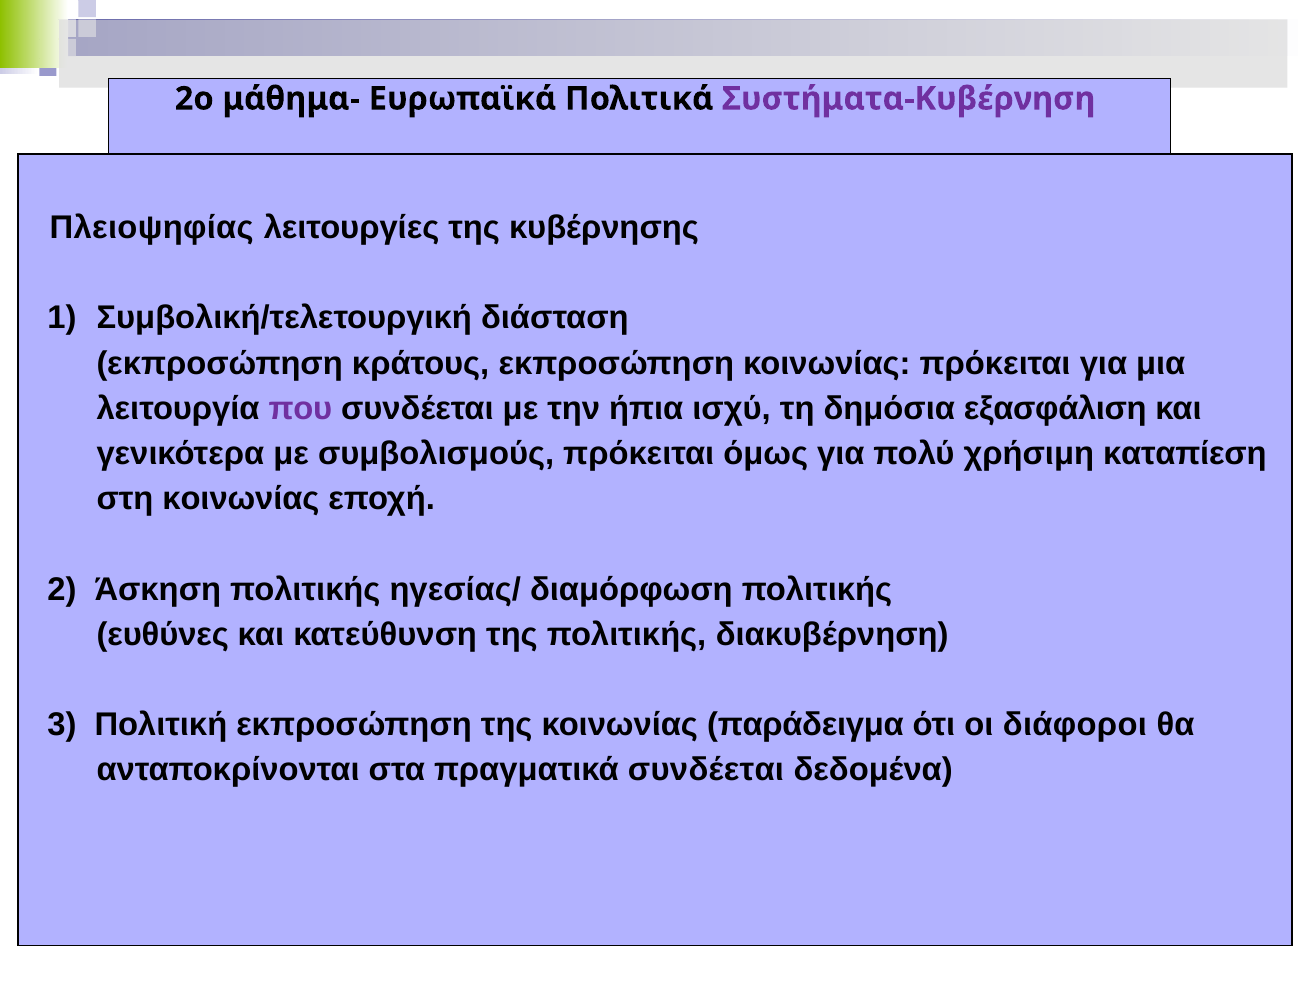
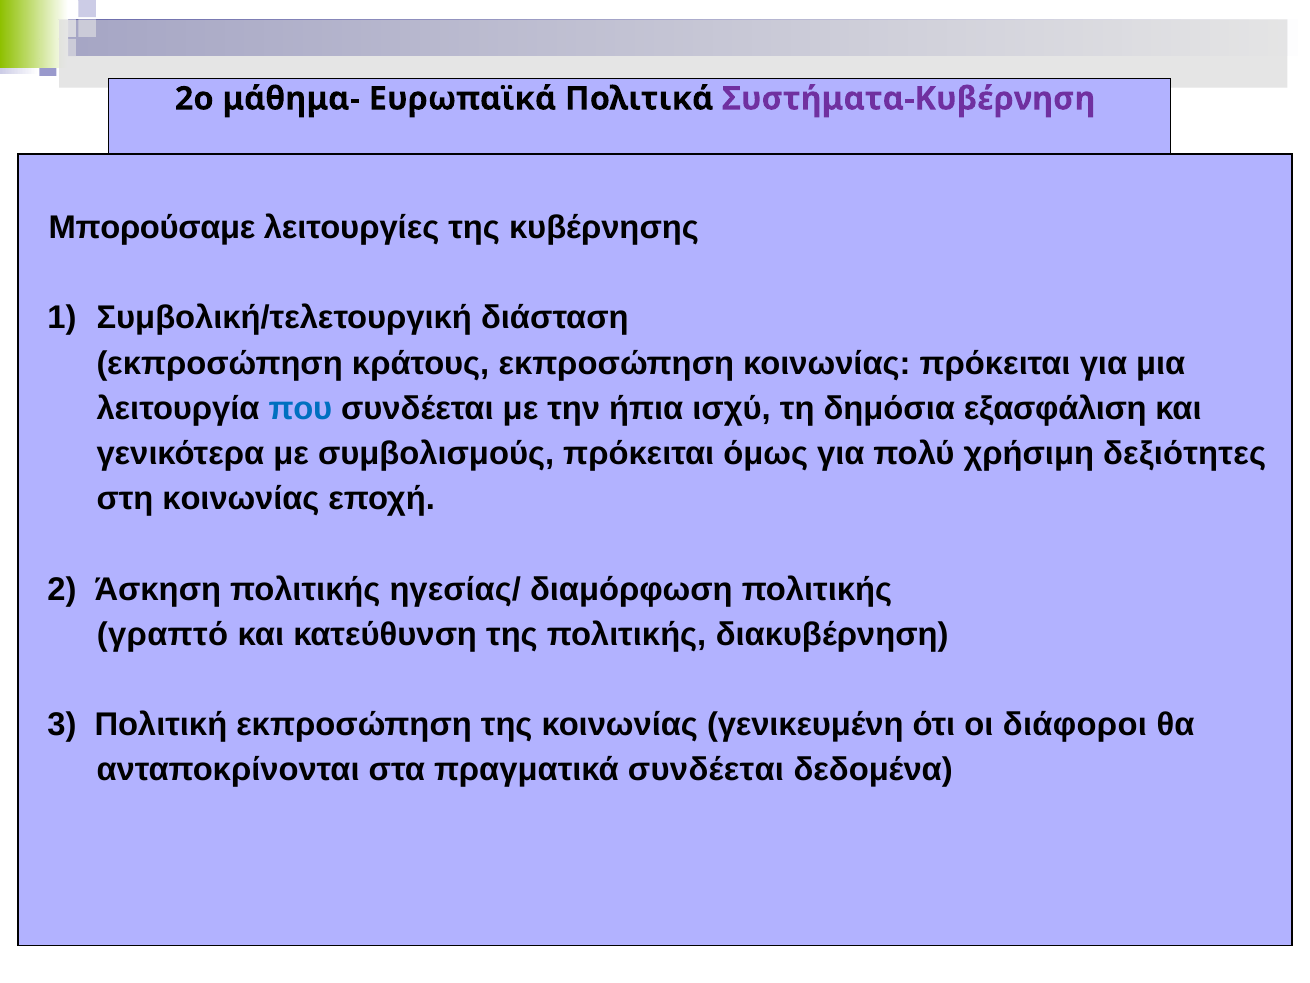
Πλειοψηφίας: Πλειοψηφίας -> Μπορούσαμε
που colour: purple -> blue
καταπίεση: καταπίεση -> δεξιότητες
ευθύνες: ευθύνες -> γραπτό
παράδειγμα: παράδειγμα -> γενικευμένη
